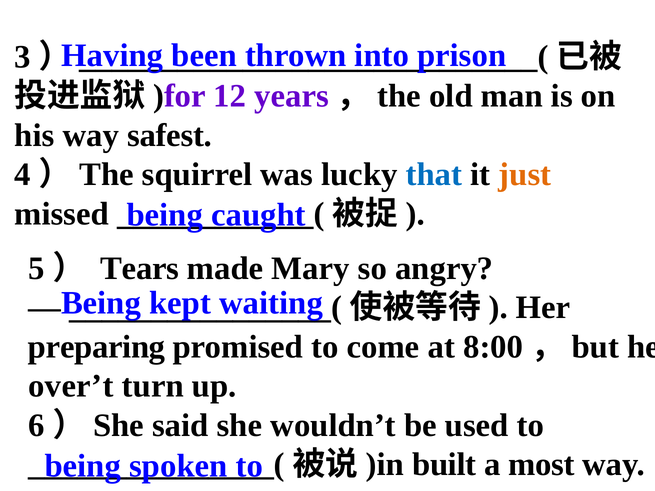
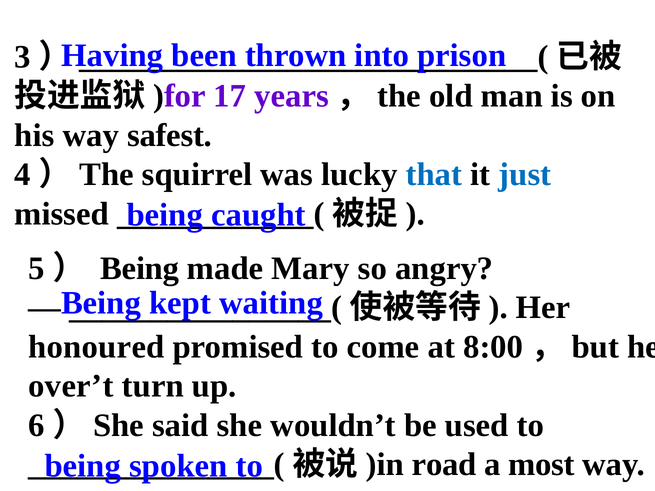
12: 12 -> 17
just colour: orange -> blue
Tears at (140, 268): Tears -> Being
preparing: preparing -> honoured
built: built -> road
